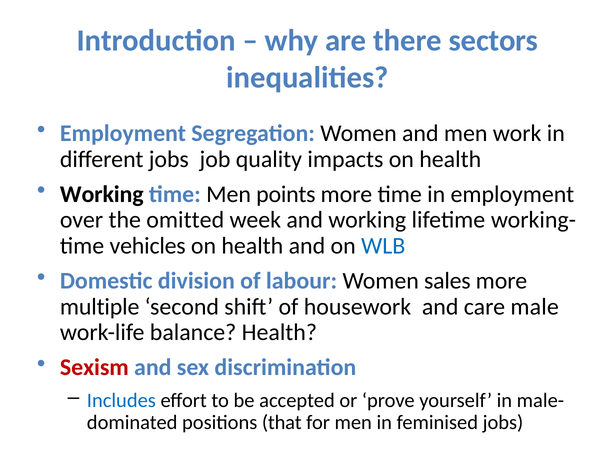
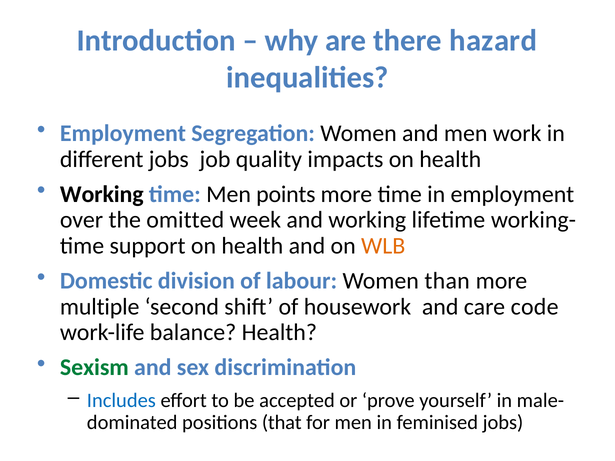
sectors: sectors -> hazard
vehicles: vehicles -> support
WLB colour: blue -> orange
sales: sales -> than
male: male -> code
Sexism colour: red -> green
